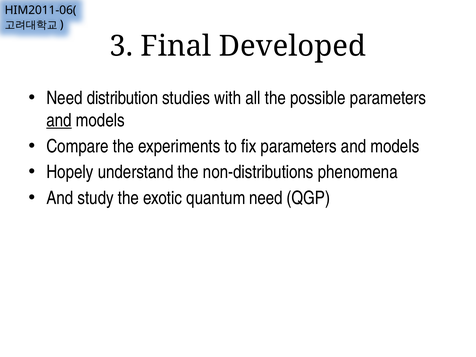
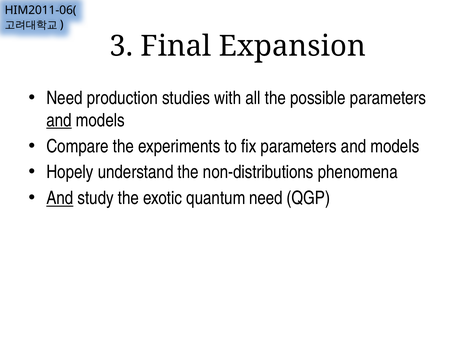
Developed: Developed -> Expansion
distribution: distribution -> production
And at (60, 198) underline: none -> present
